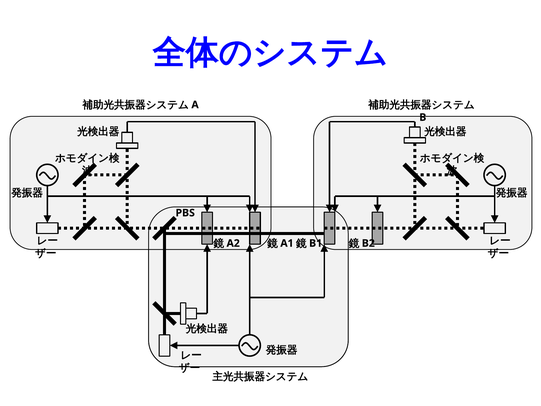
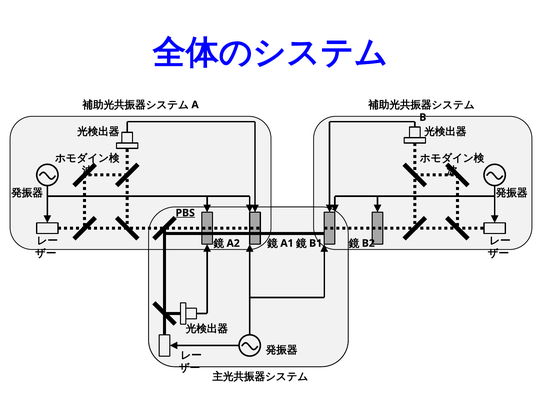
PBS underline: none -> present
